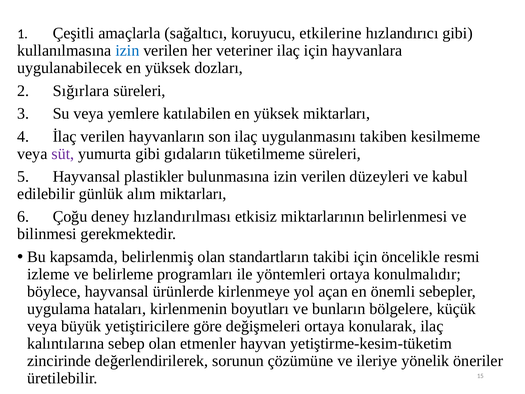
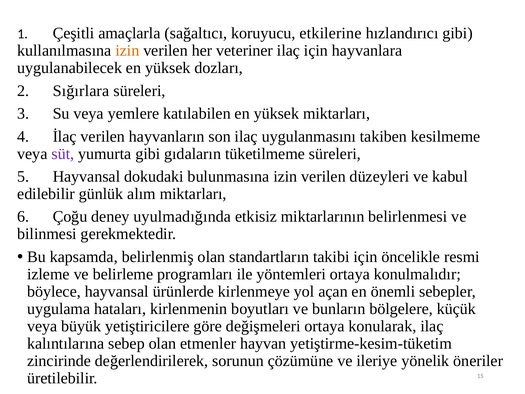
izin at (127, 51) colour: blue -> orange
plastikler: plastikler -> dokudaki
hızlandırılması: hızlandırılması -> uyulmadığında
